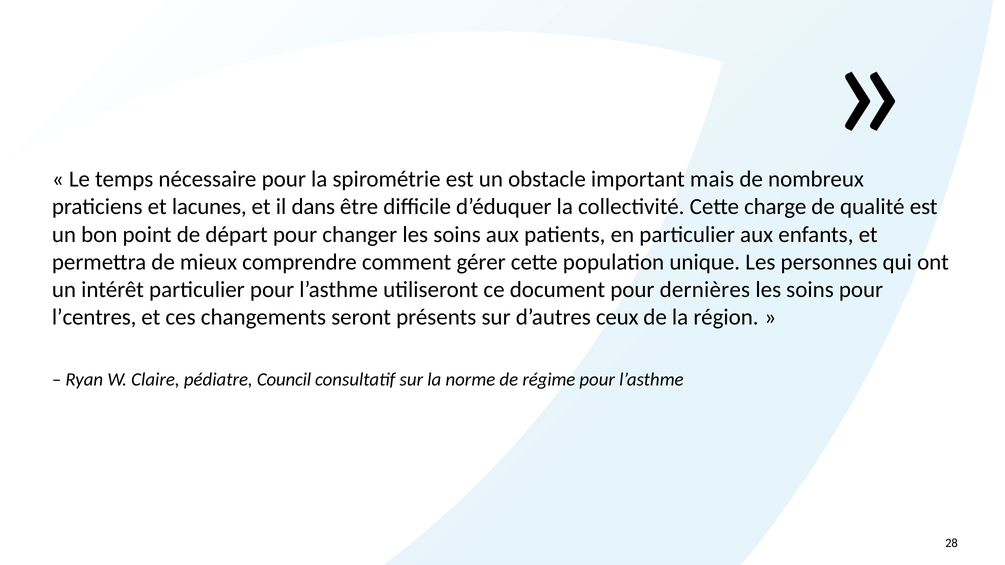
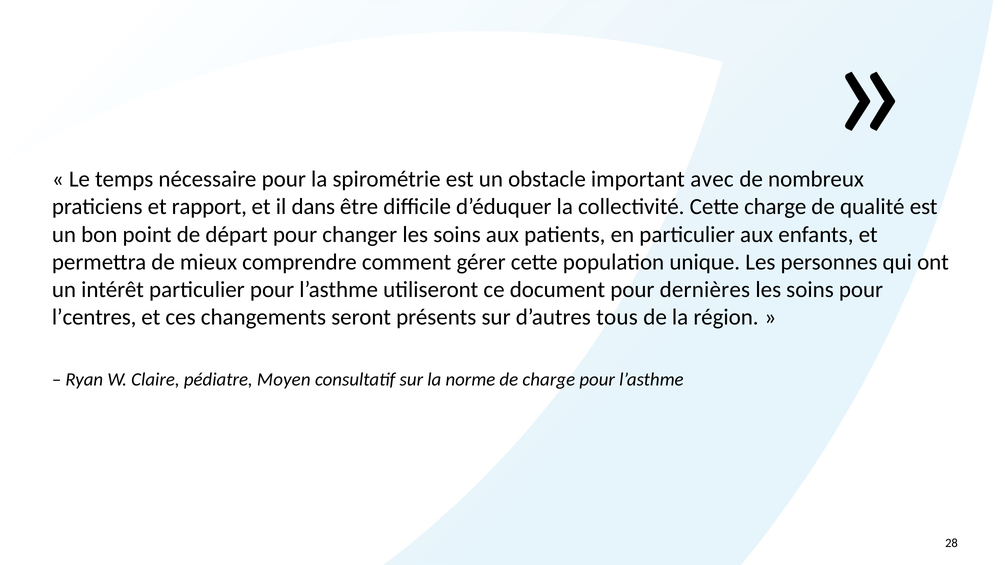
mais: mais -> avec
lacunes: lacunes -> rapport
ceux: ceux -> tous
Council: Council -> Moyen
de régime: régime -> charge
